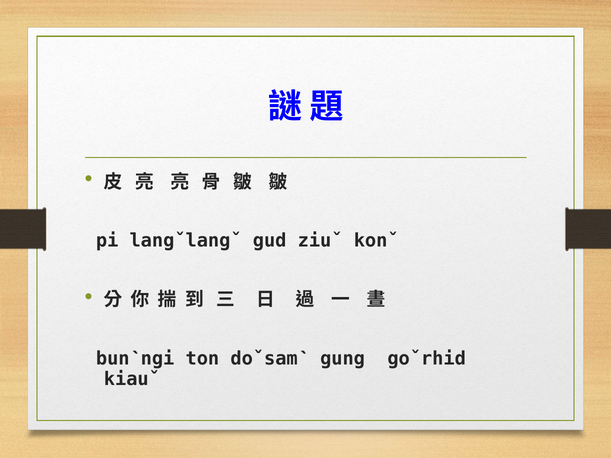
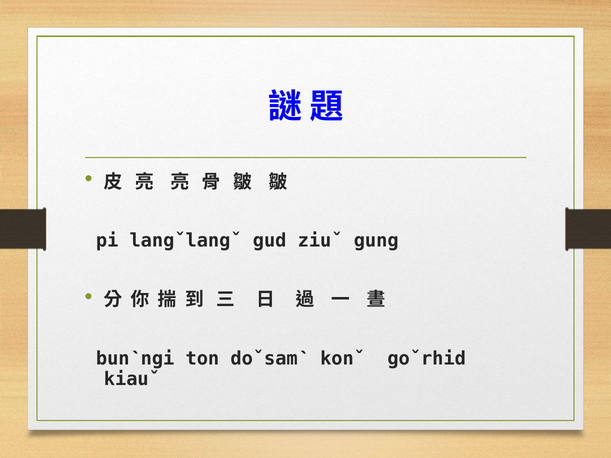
konˇ: konˇ -> gung
gung: gung -> konˇ
